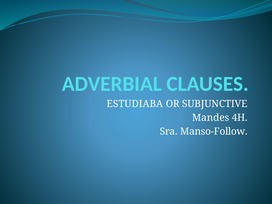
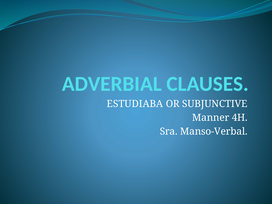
Mandes: Mandes -> Manner
Manso-Follow: Manso-Follow -> Manso-Verbal
